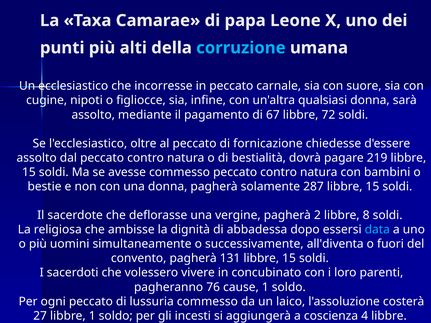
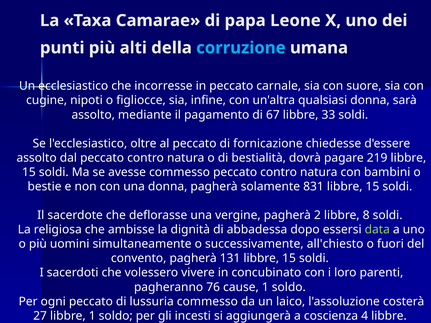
72: 72 -> 33
287: 287 -> 831
data colour: light blue -> light green
all'diventa: all'diventa -> all'chiesto
